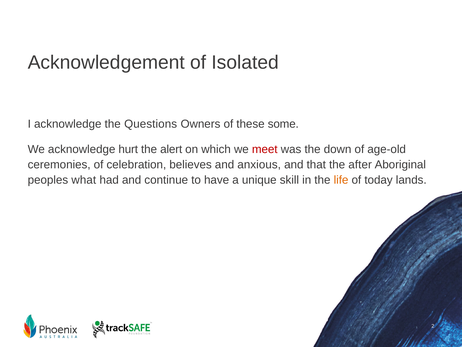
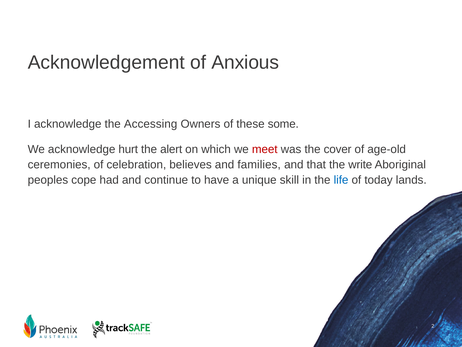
Isolated: Isolated -> Anxious
Questions: Questions -> Accessing
down: down -> cover
anxious: anxious -> families
after: after -> write
what: what -> cope
life colour: orange -> blue
